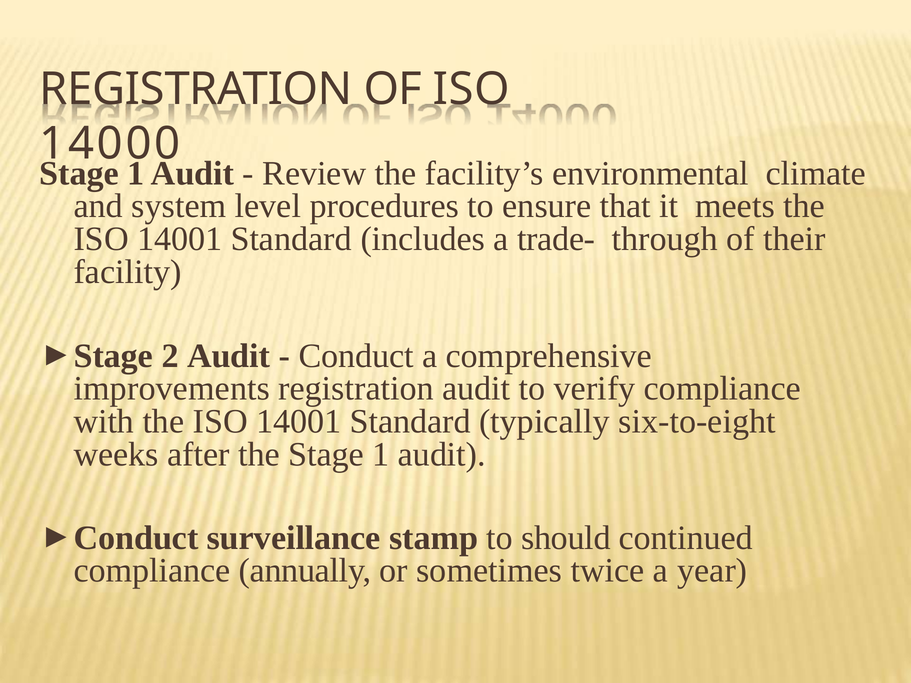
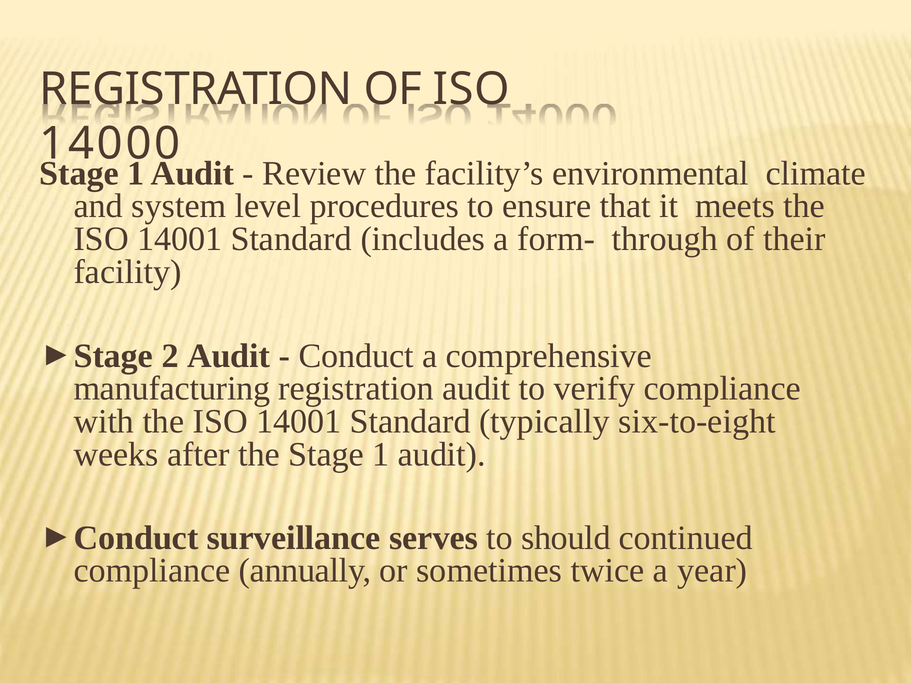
trade-: trade- -> form-
improvements: improvements -> manufacturing
stamp: stamp -> serves
